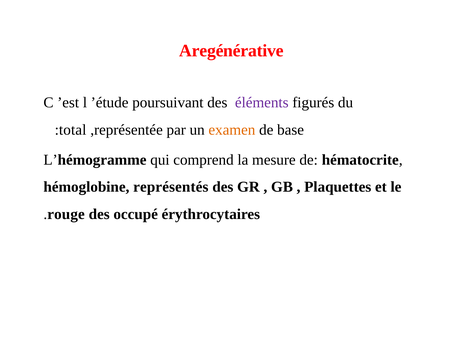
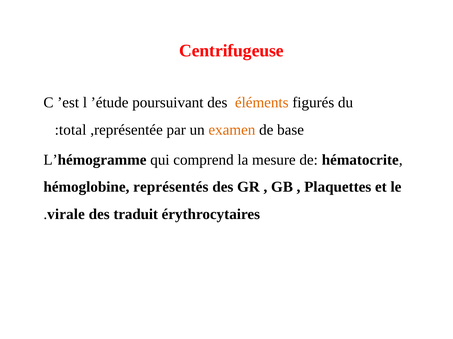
Aregénérative: Aregénérative -> Centrifugeuse
éléments colour: purple -> orange
rouge: rouge -> virale
occupé: occupé -> traduit
